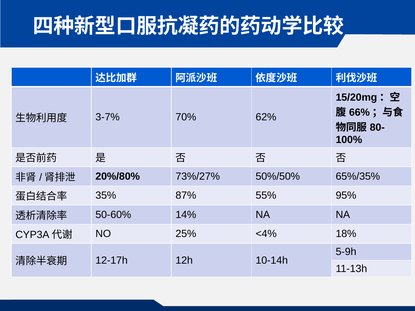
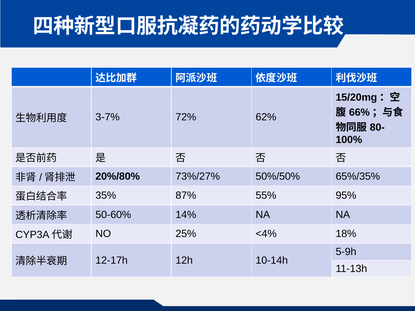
70%: 70% -> 72%
